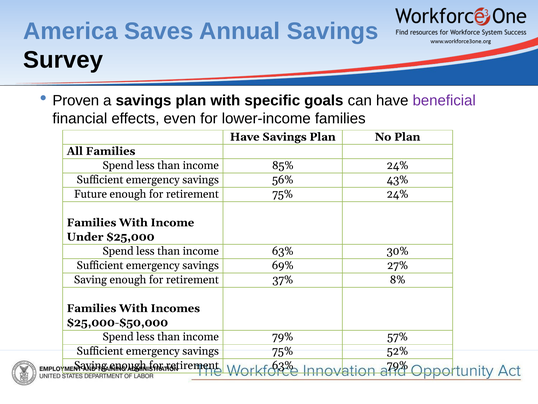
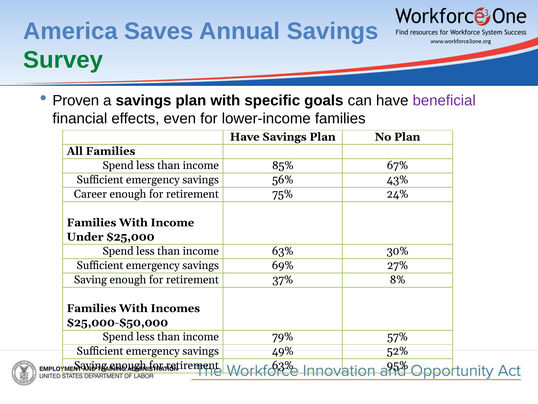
Survey colour: black -> green
85% 24%: 24% -> 67%
Future: Future -> Career
savings 75%: 75% -> 49%
63% 79%: 79% -> 95%
